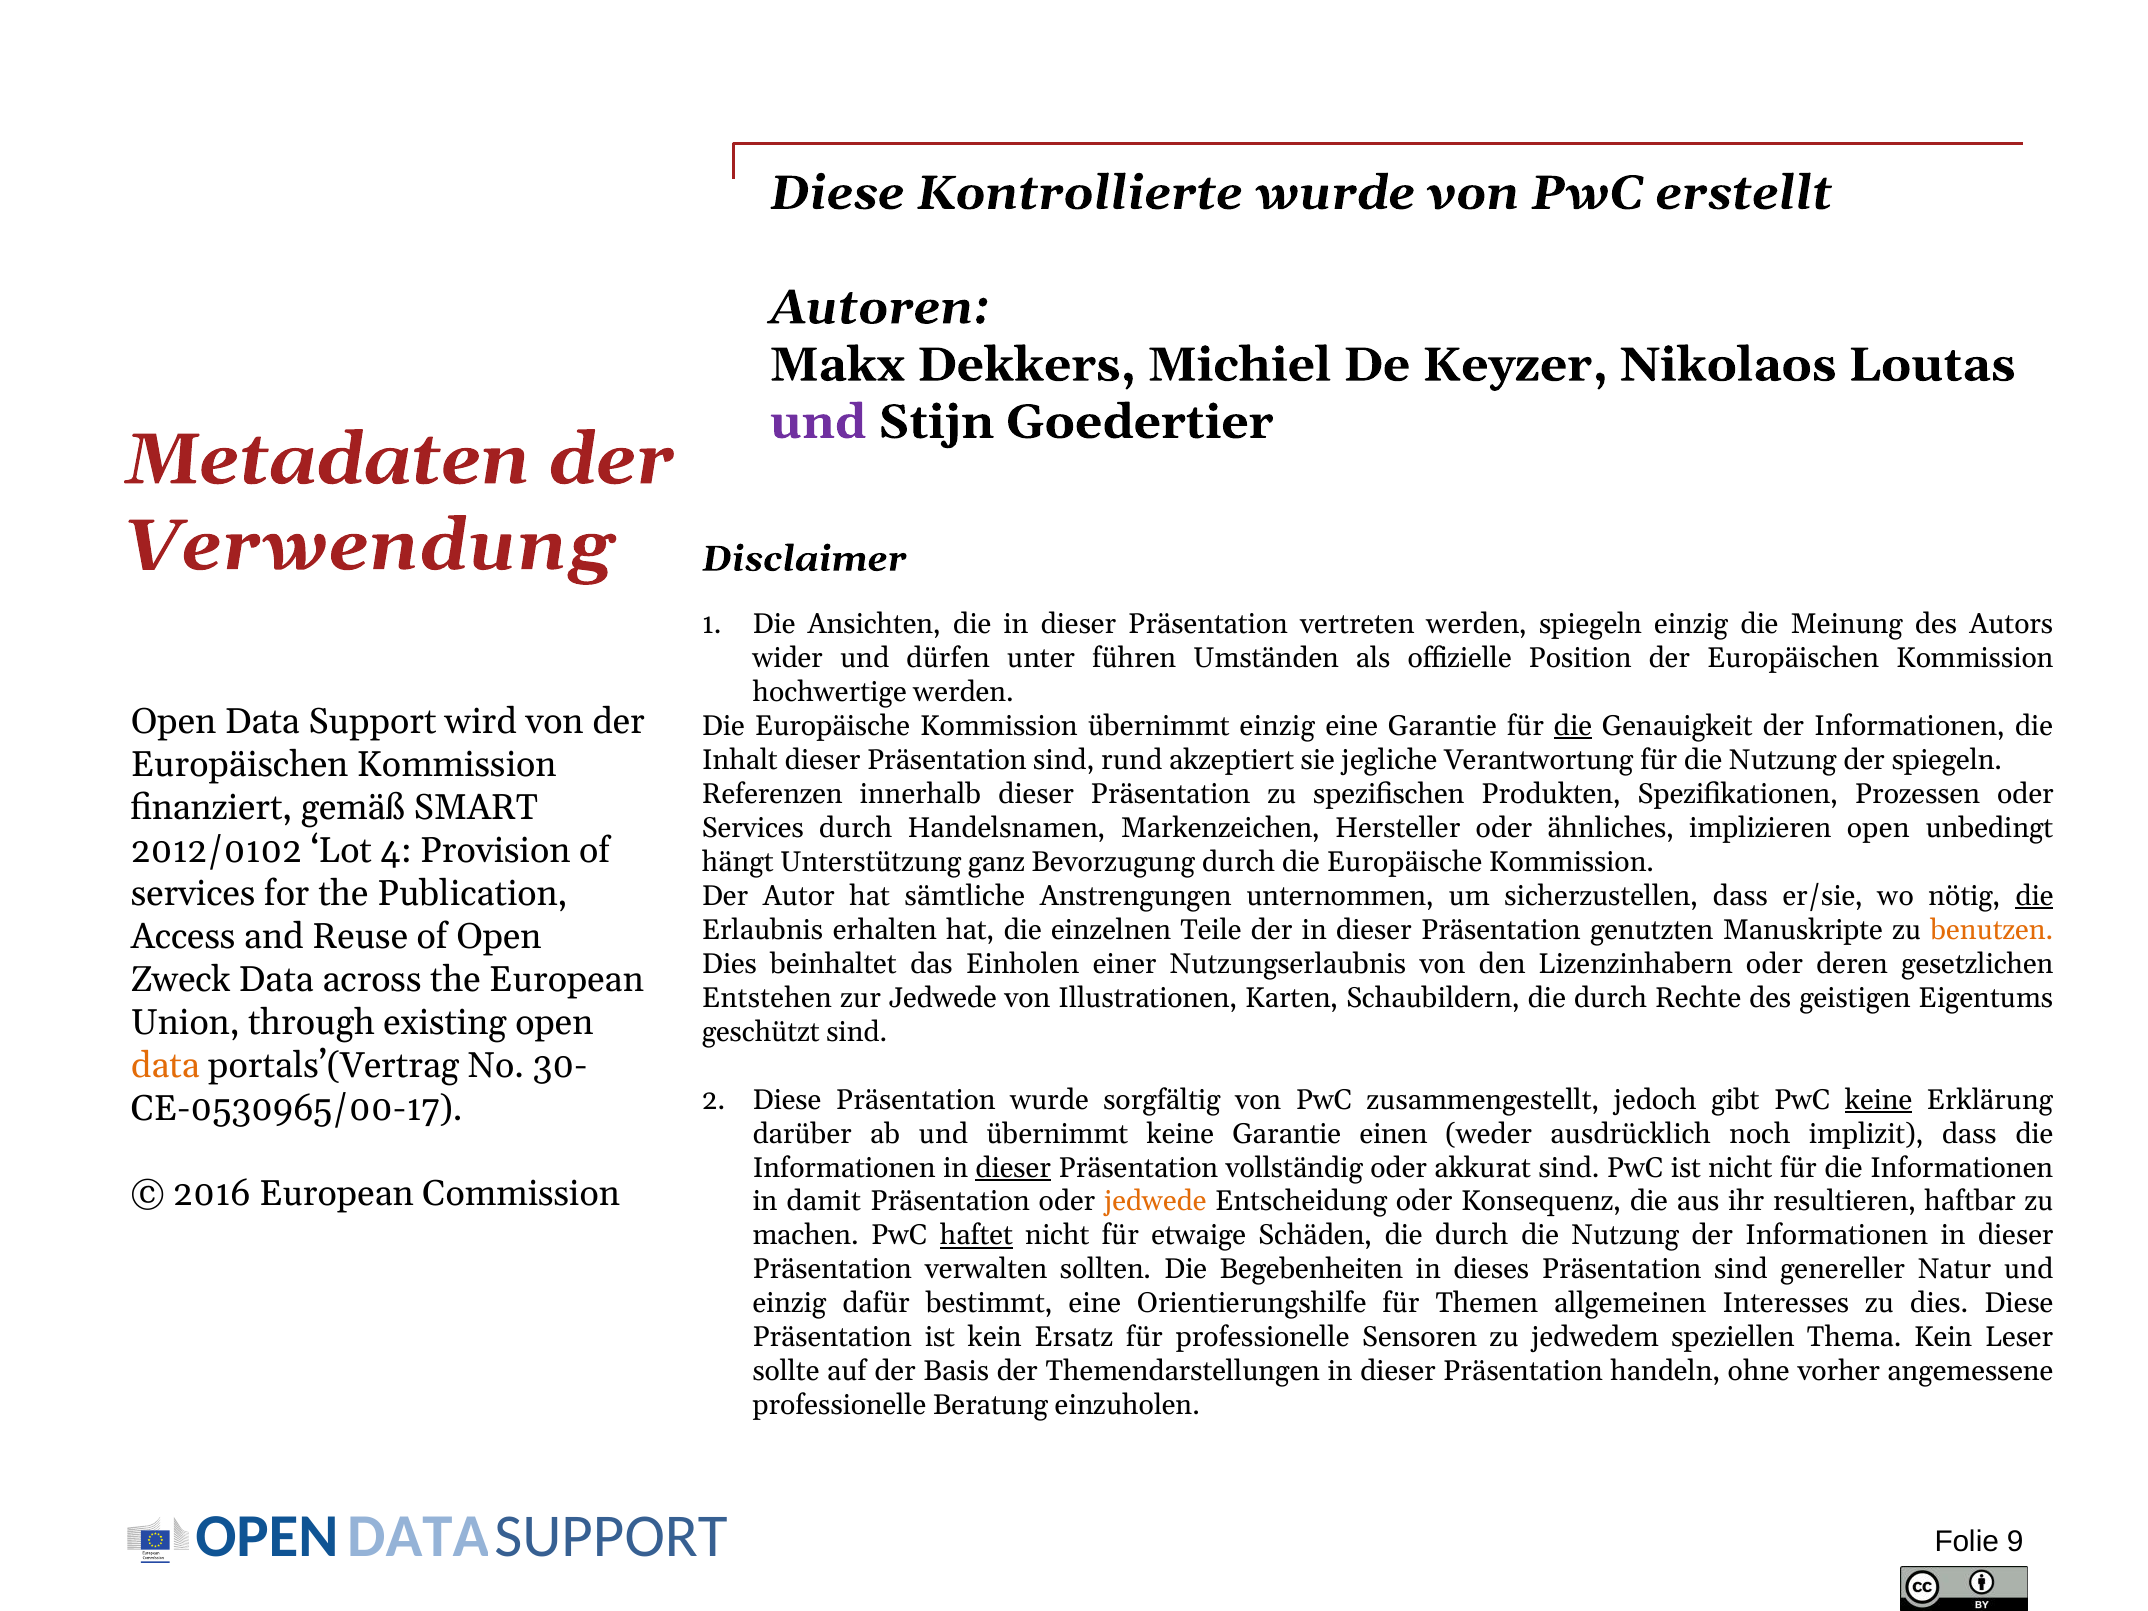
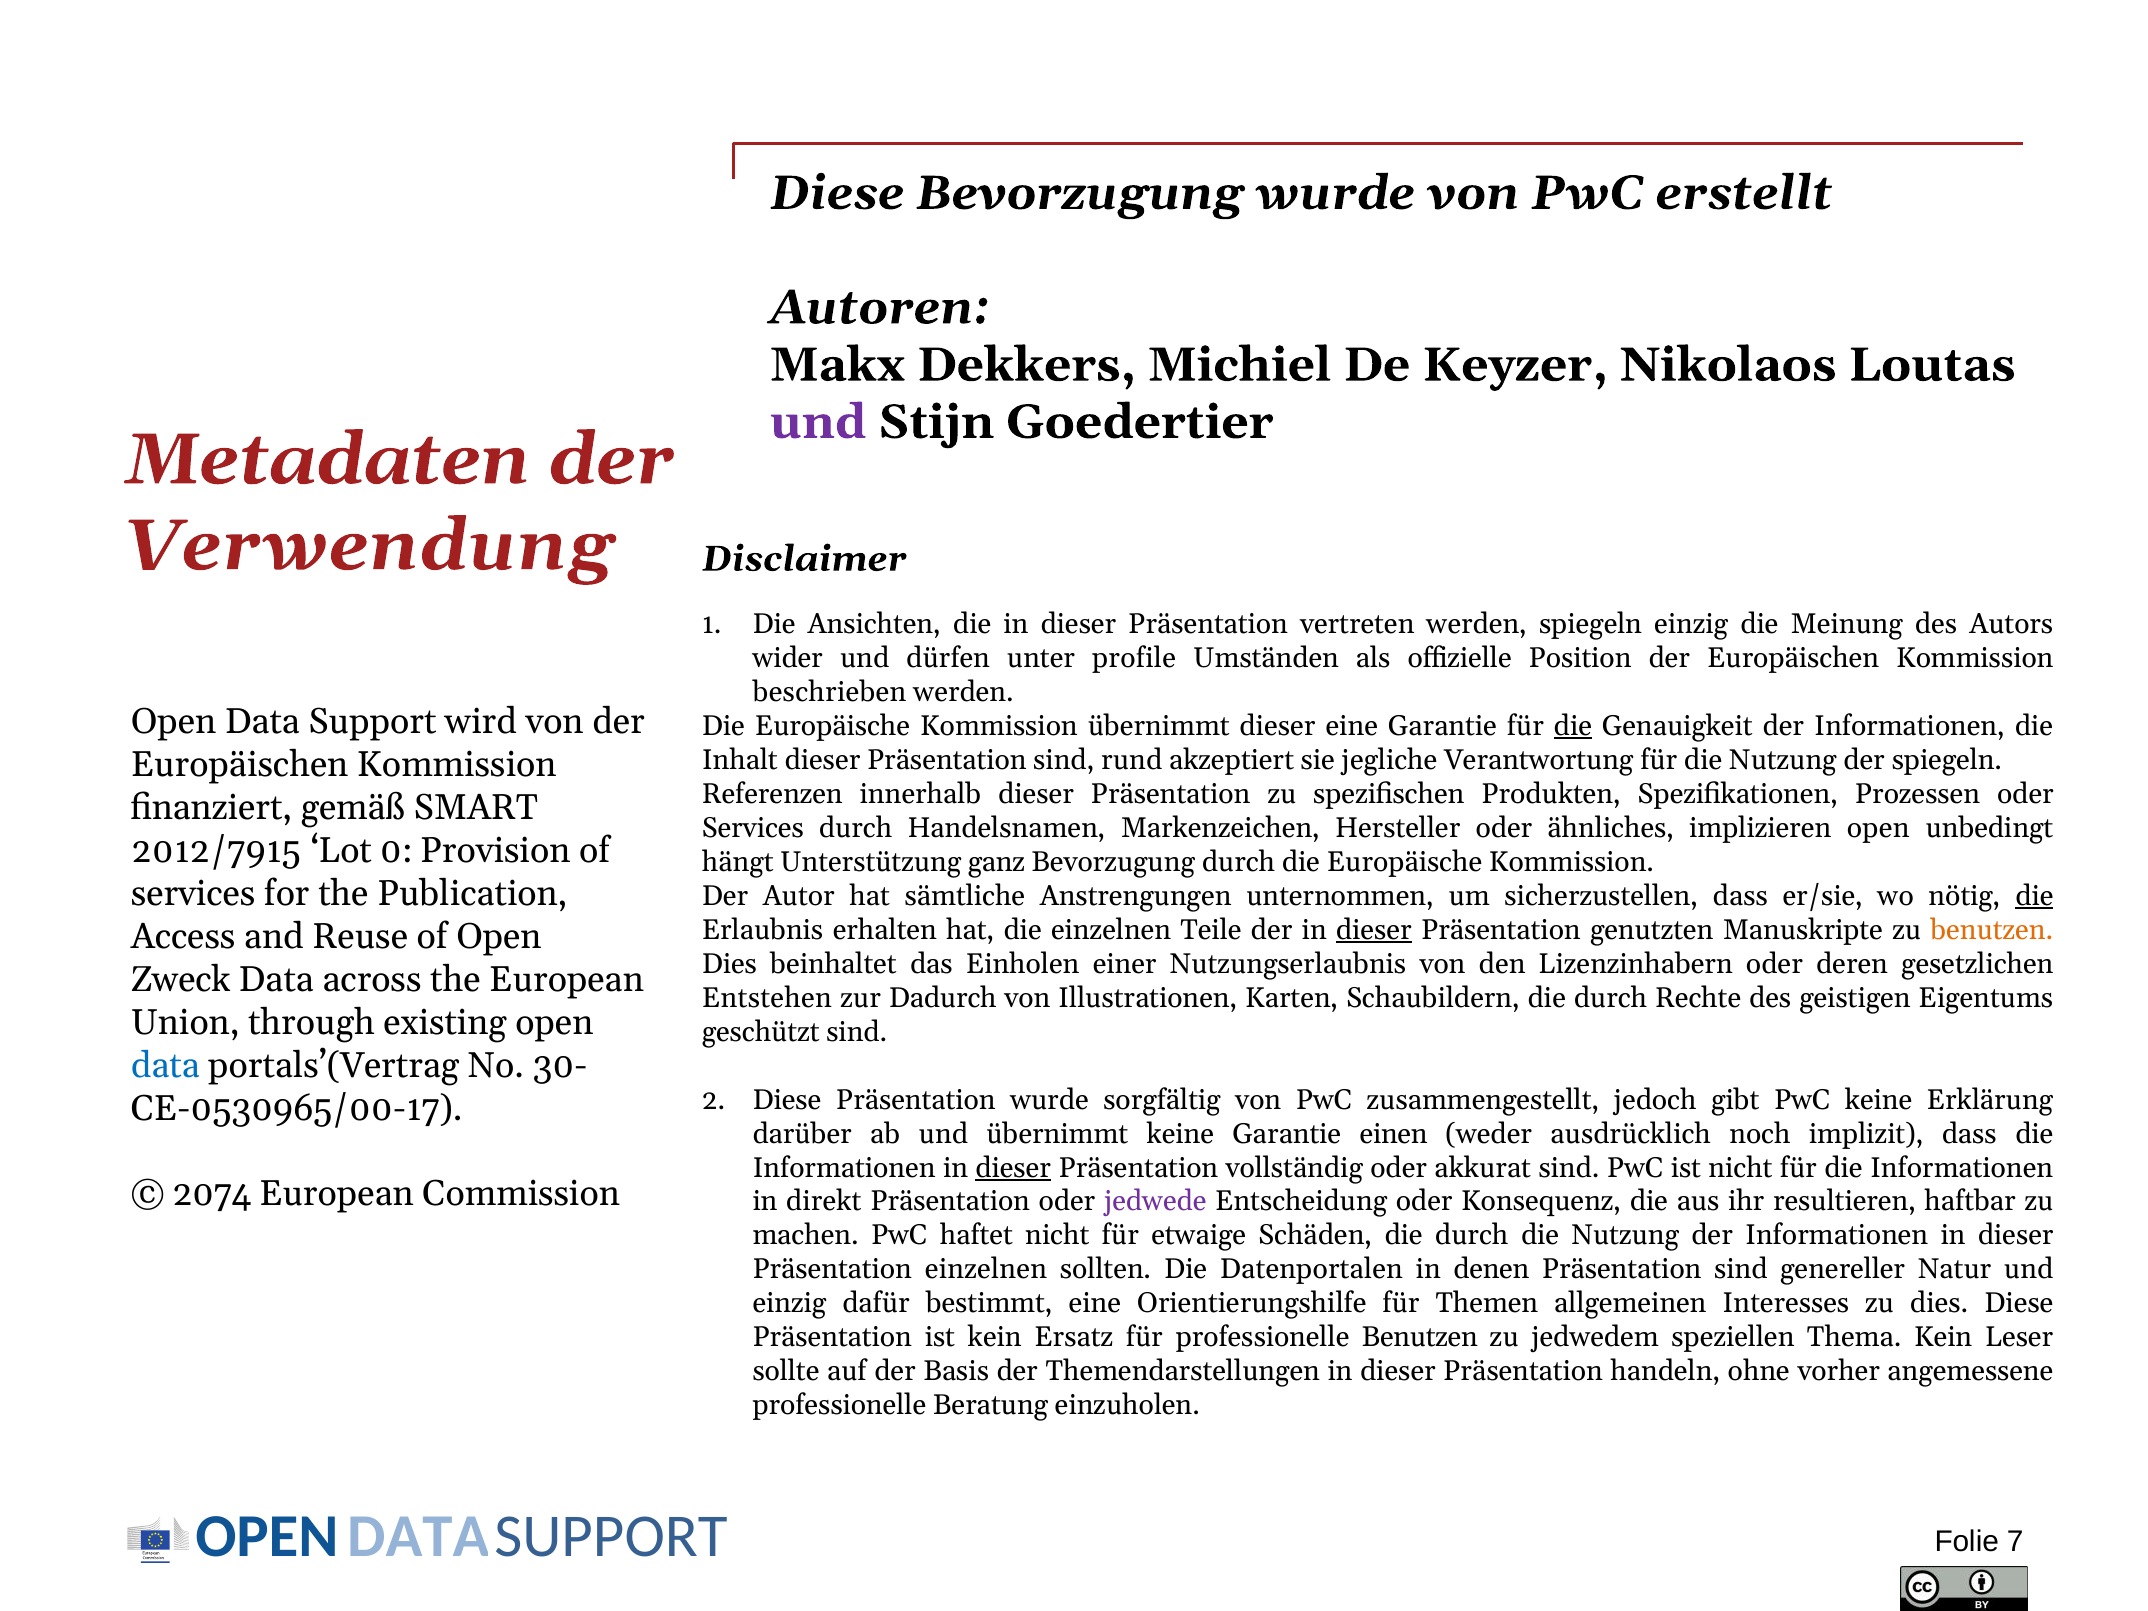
Diese Kontrollierte: Kontrollierte -> Bevorzugung
führen: führen -> profile
hochwertige: hochwertige -> beschrieben
übernimmt einzig: einzig -> dieser
2012/0102: 2012/0102 -> 2012/7915
4: 4 -> 0
dieser at (1374, 930) underline: none -> present
zur Jedwede: Jedwede -> Dadurch
data at (165, 1065) colour: orange -> blue
keine at (1879, 1100) underline: present -> none
2016: 2016 -> 2074
damit: damit -> direkt
jedwede at (1155, 1202) colour: orange -> purple
haftet underline: present -> none
Präsentation verwalten: verwalten -> einzelnen
Begebenheiten: Begebenheiten -> Datenportalen
dieses: dieses -> denen
professionelle Sensoren: Sensoren -> Benutzen
9: 9 -> 7
